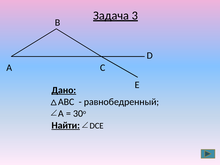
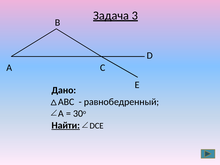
Дано underline: present -> none
